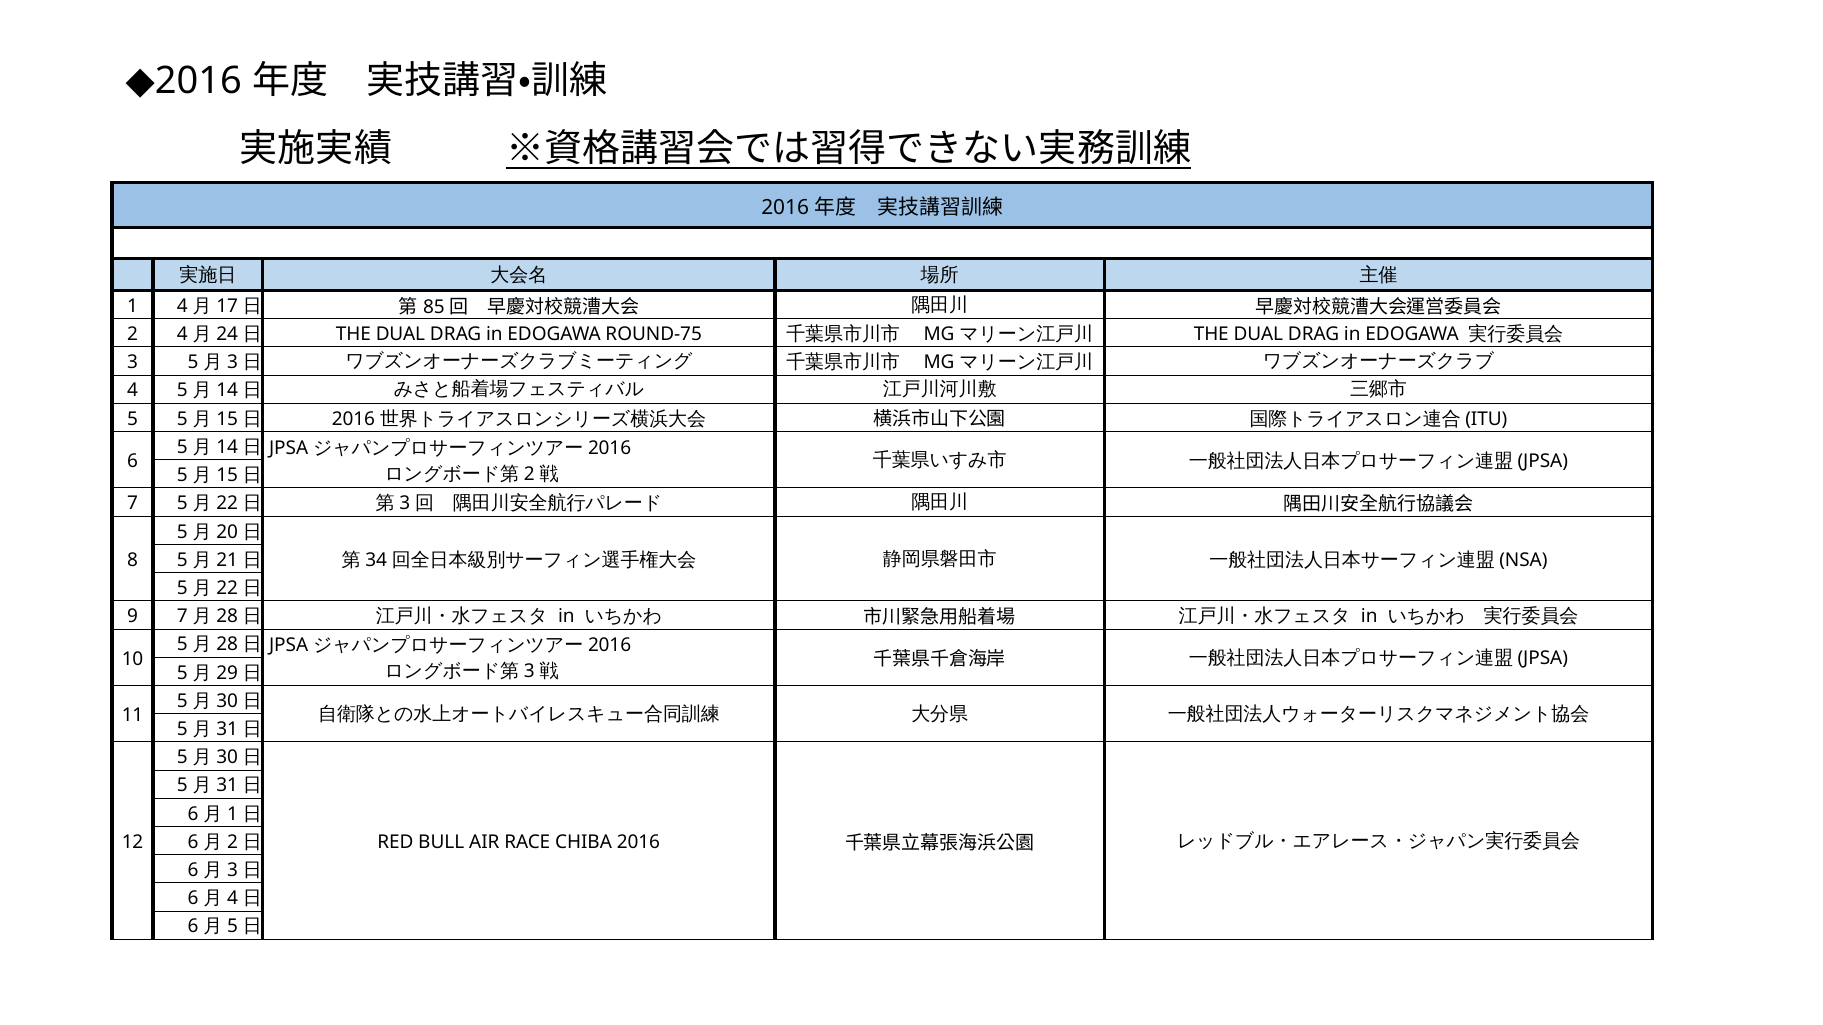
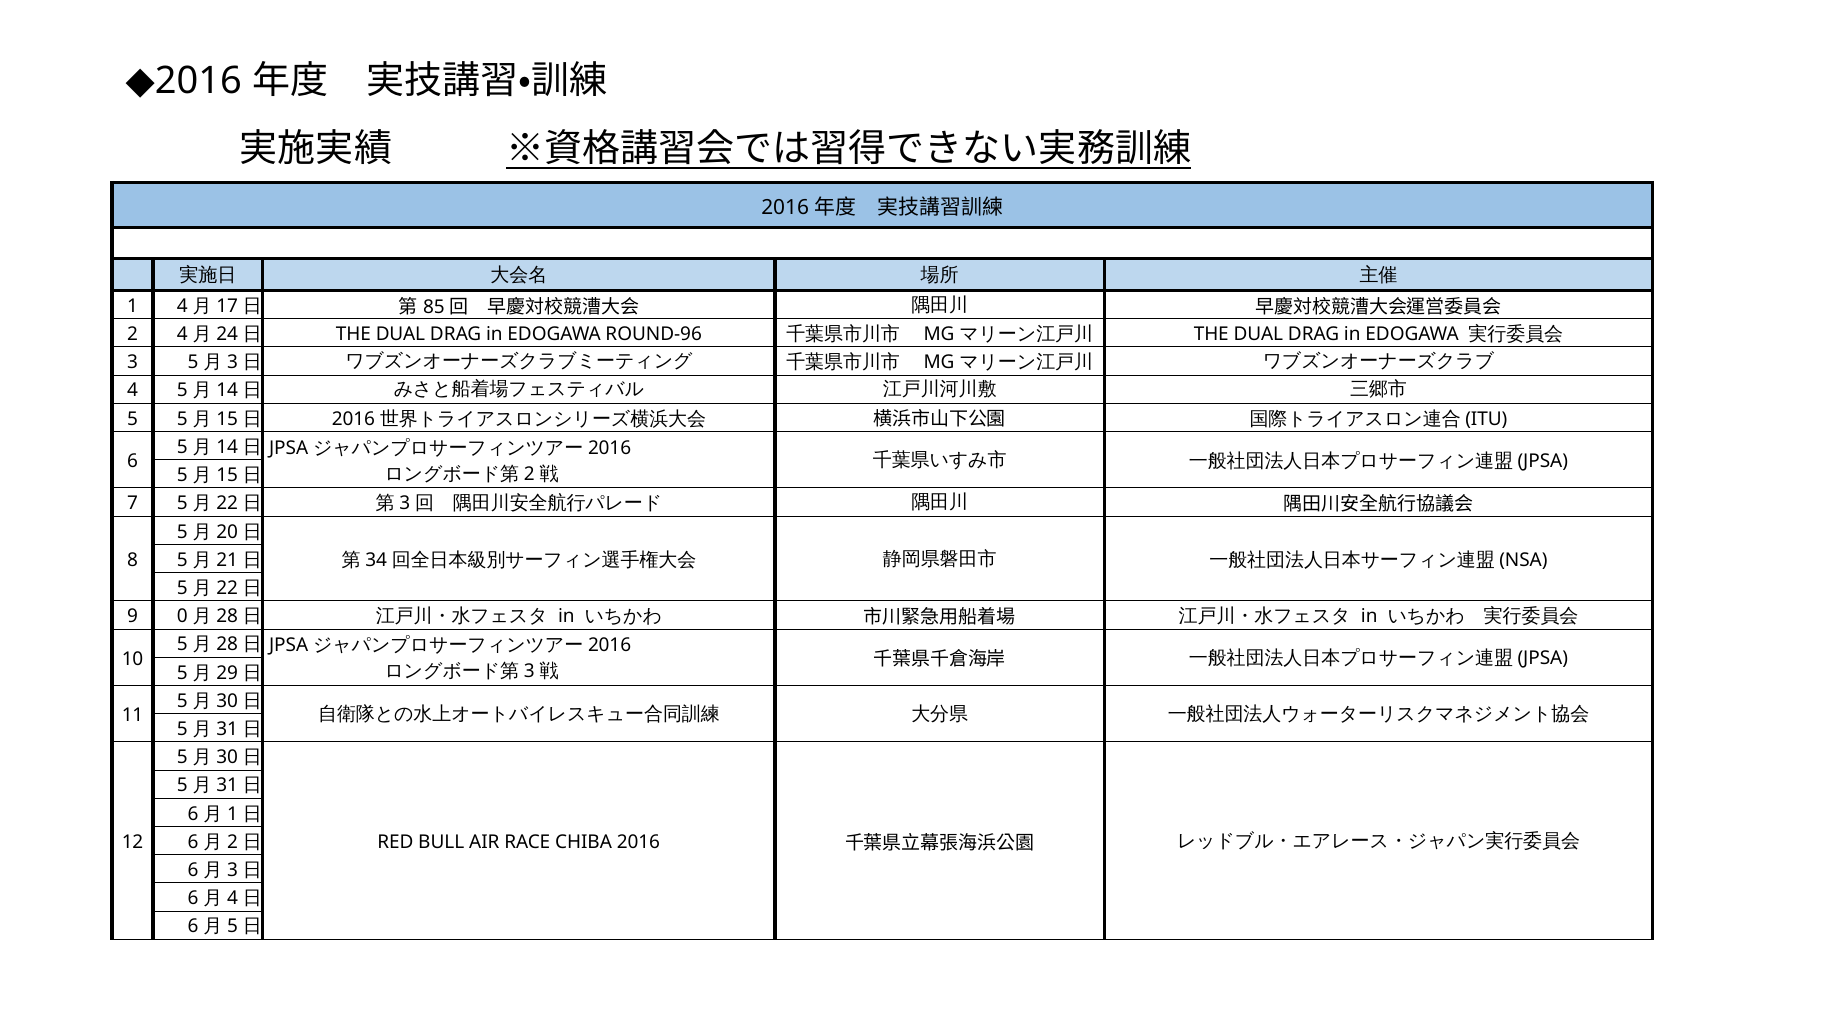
ROUND-75: ROUND-75 -> ROUND-96
9 7: 7 -> 0
